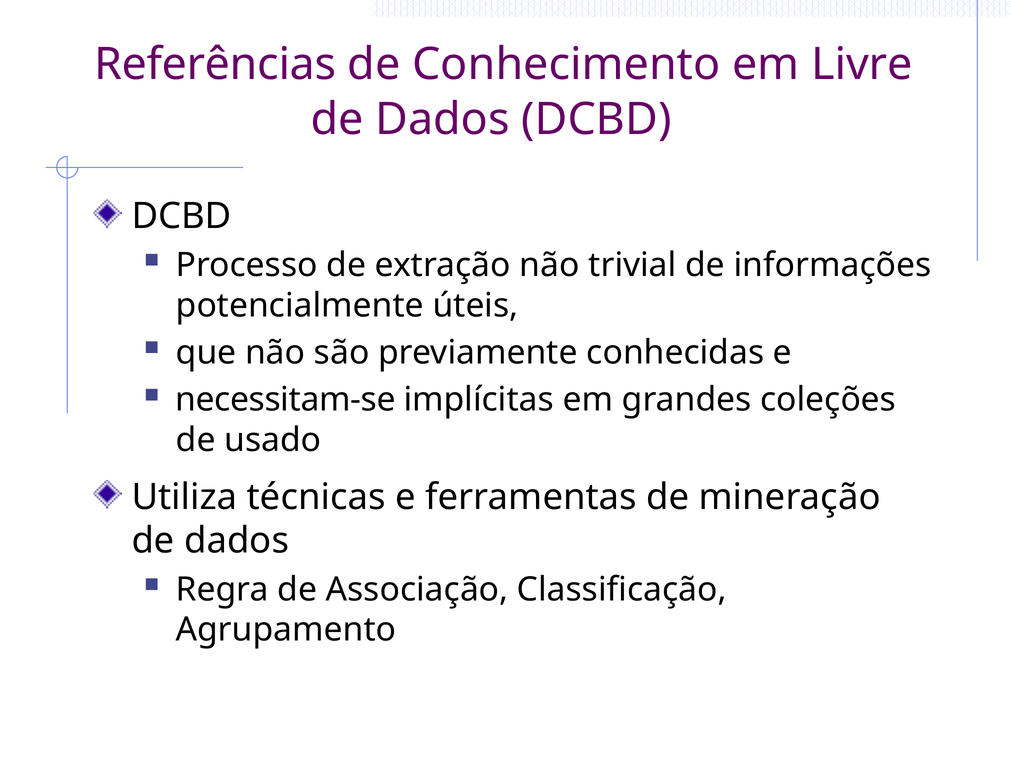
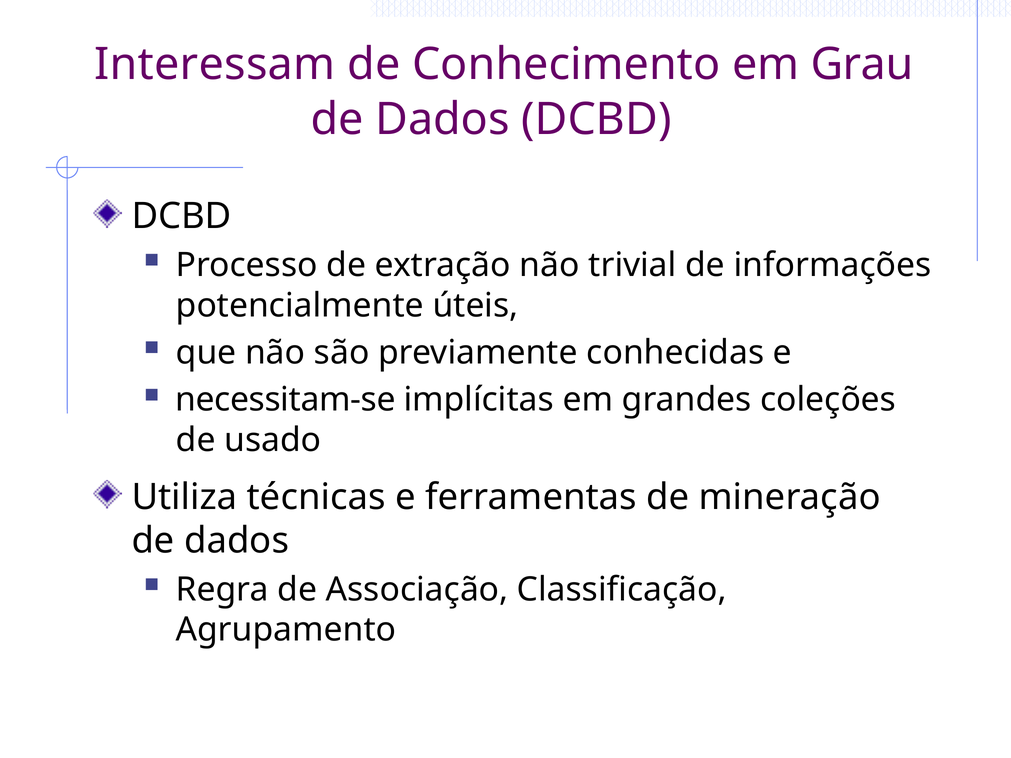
Referências: Referências -> Interessam
Livre: Livre -> Grau
